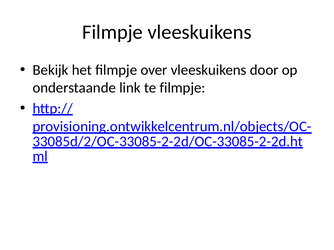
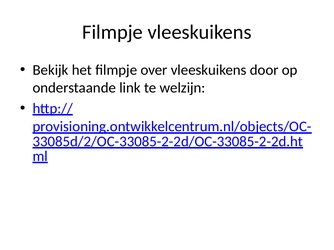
te filmpje: filmpje -> welzijn
